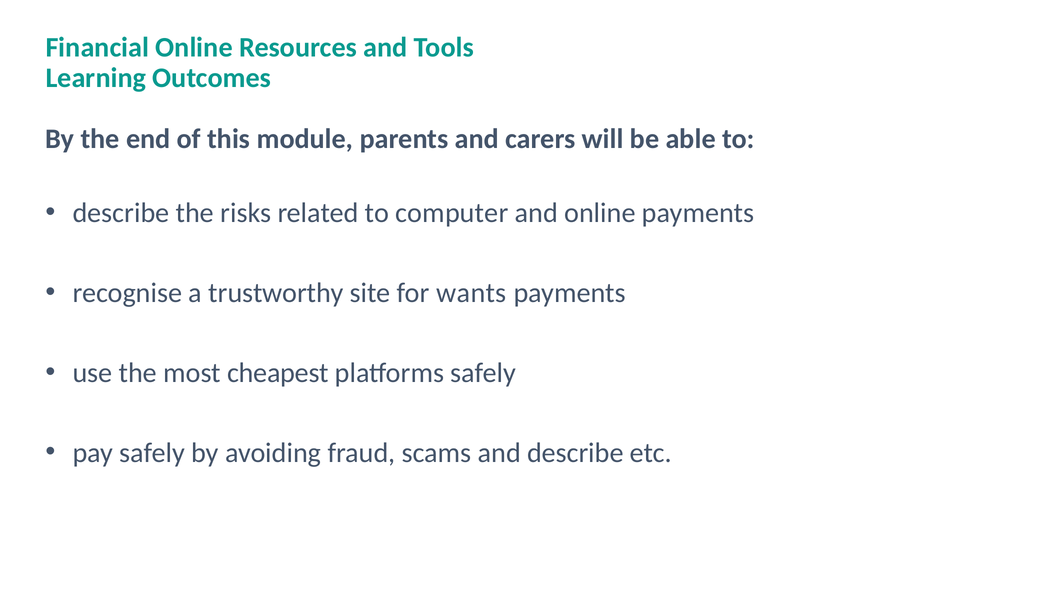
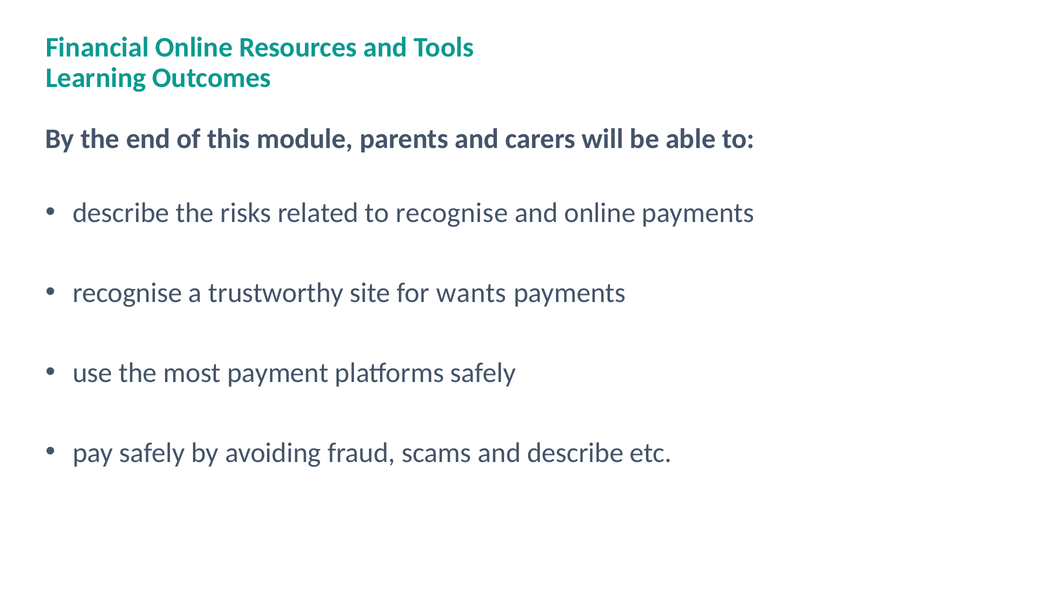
to computer: computer -> recognise
cheapest: cheapest -> payment
